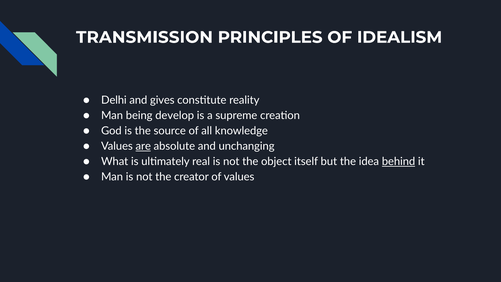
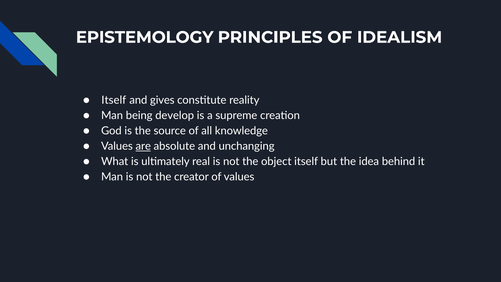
TRANSMISSION: TRANSMISSION -> EPISTEMOLOGY
Delhi at (114, 100): Delhi -> Itself
behind underline: present -> none
